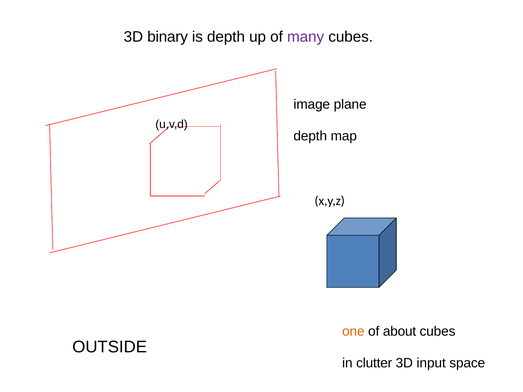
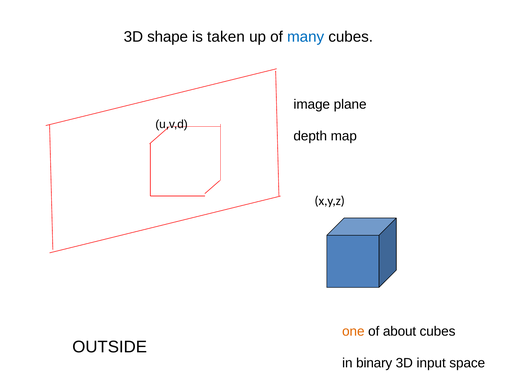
binary: binary -> shape
is depth: depth -> taken
many colour: purple -> blue
clutter: clutter -> binary
